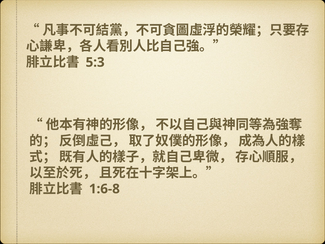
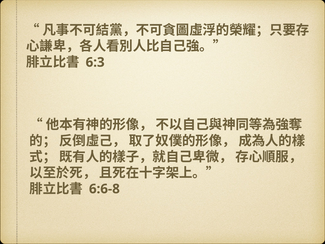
5:3: 5:3 -> 6:3
1:6-8: 1:6-8 -> 6:6-8
